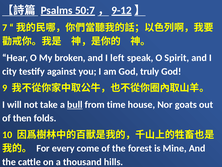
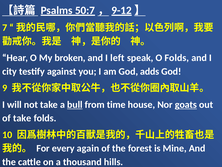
O Spirit: Spirit -> Folds
truly: truly -> adds
goats underline: none -> present
of then: then -> take
come: come -> again
